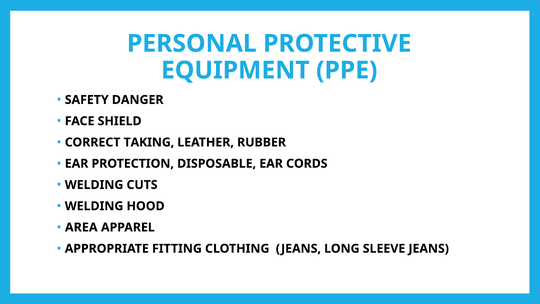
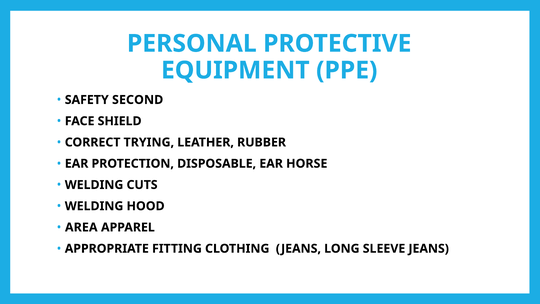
DANGER: DANGER -> SECOND
TAKING: TAKING -> TRYING
CORDS: CORDS -> HORSE
